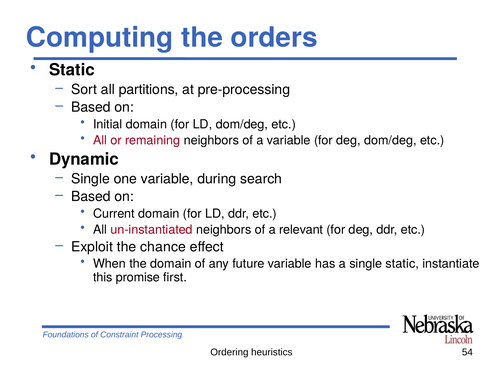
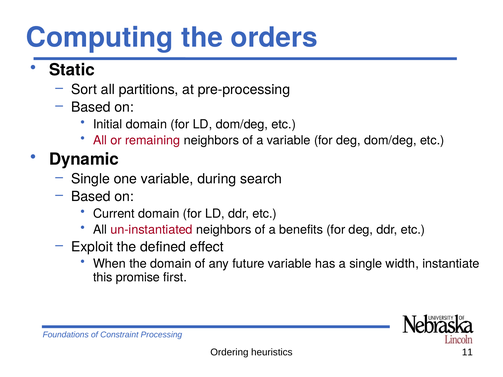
relevant: relevant -> benefits
chance: chance -> defined
single static: static -> width
54: 54 -> 11
